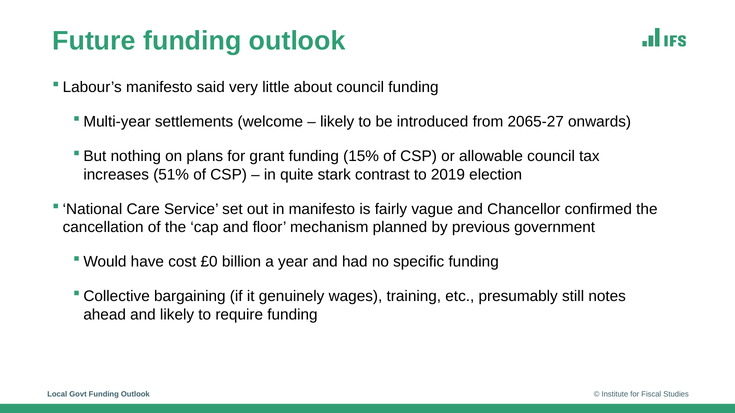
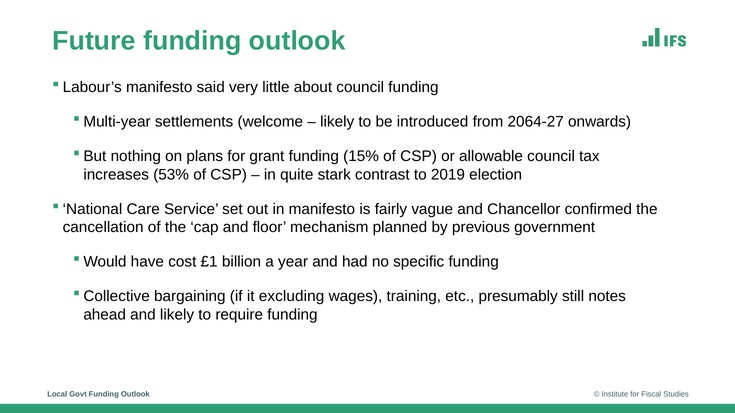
2065-27: 2065-27 -> 2064-27
51%: 51% -> 53%
£0: £0 -> £1
genuinely: genuinely -> excluding
